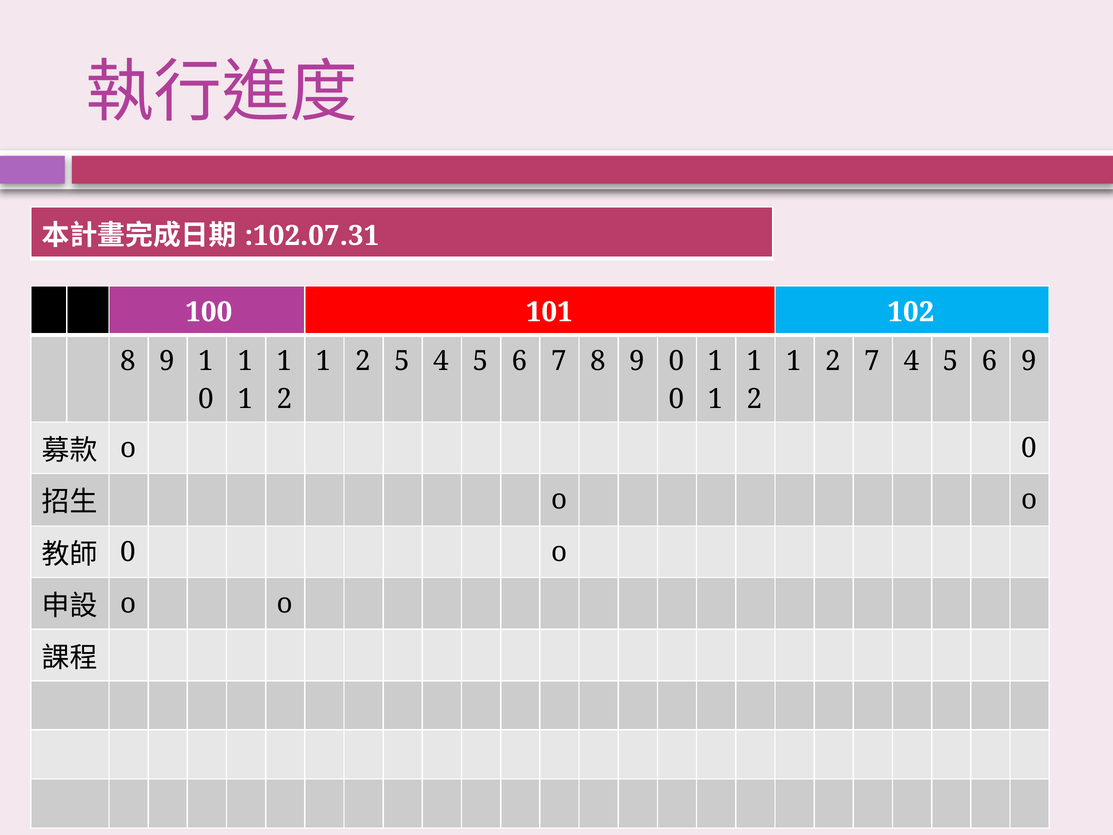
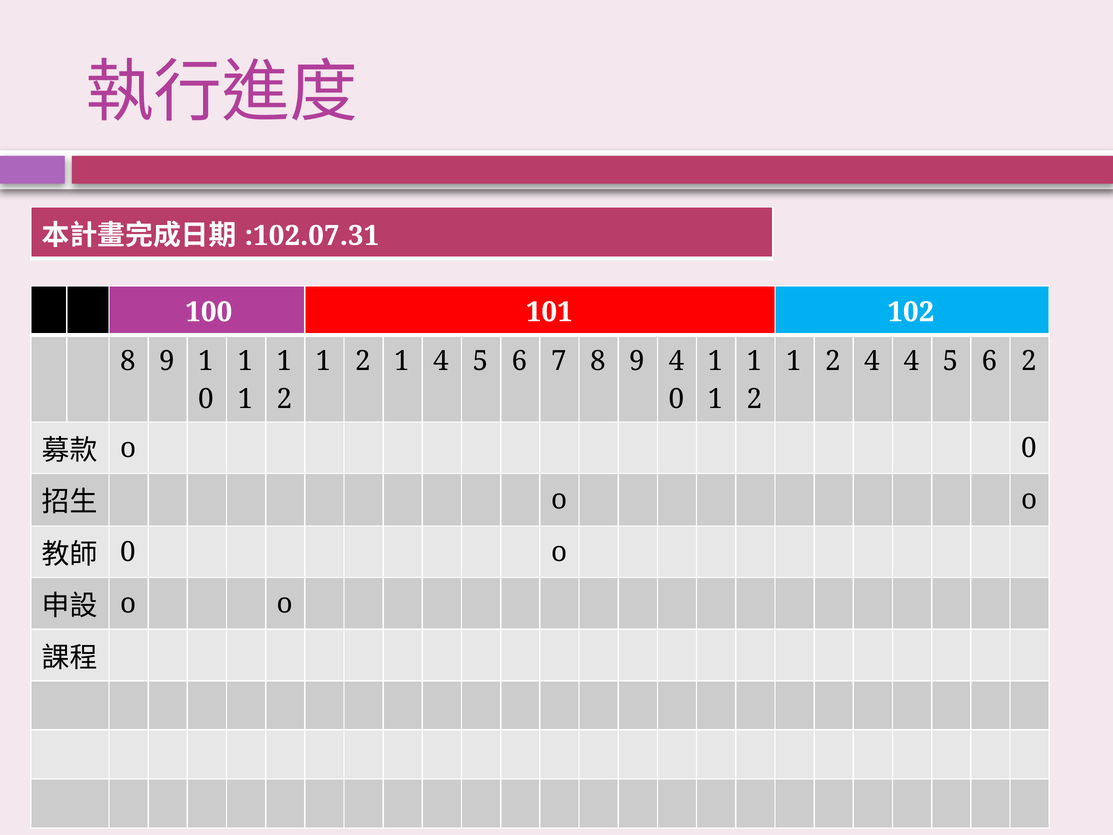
5 at (402, 361): 5 -> 1
9 0: 0 -> 4
2 7: 7 -> 4
6 9: 9 -> 2
